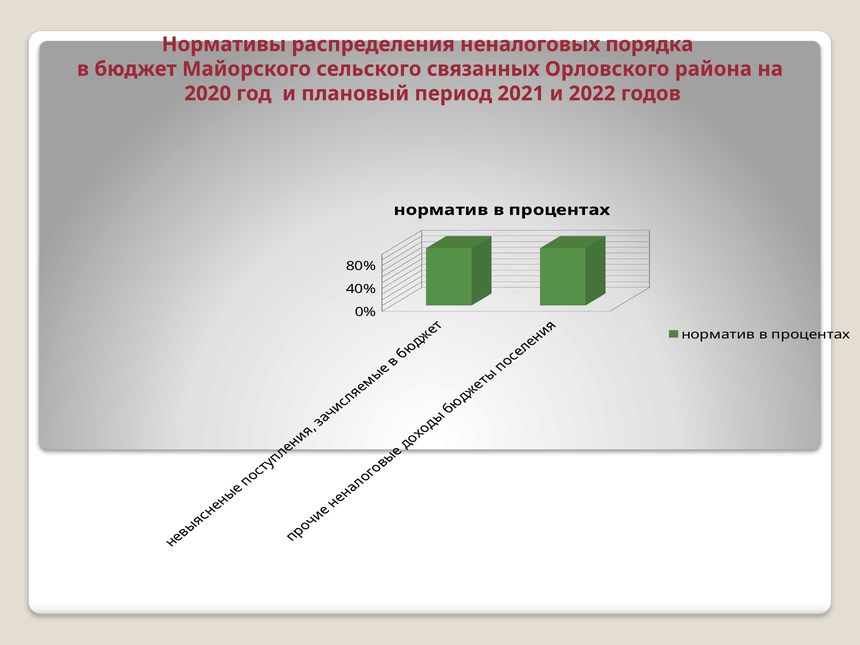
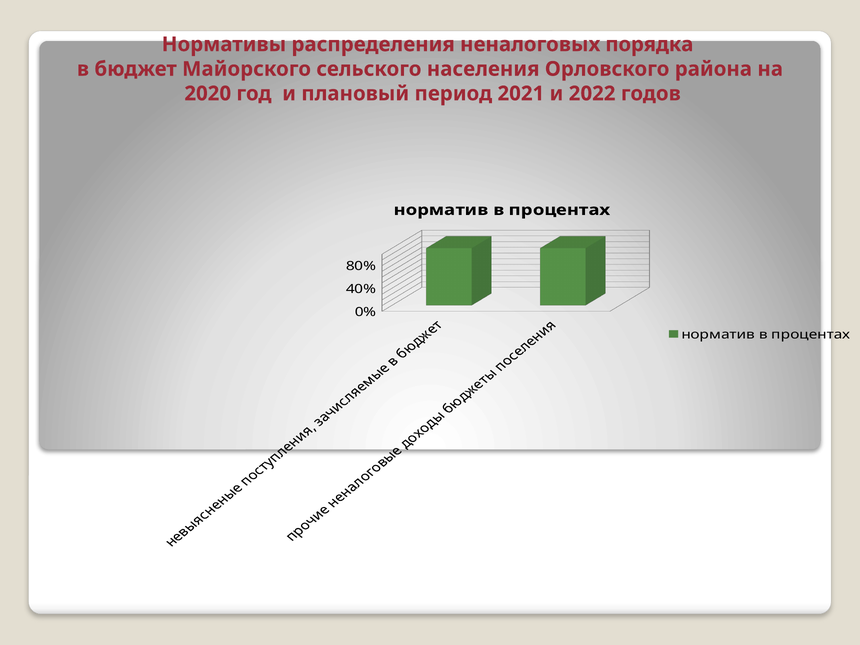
связанных: связанных -> населения
